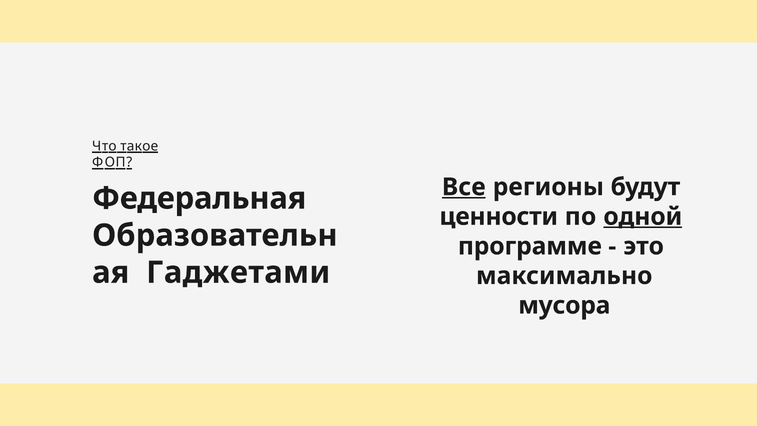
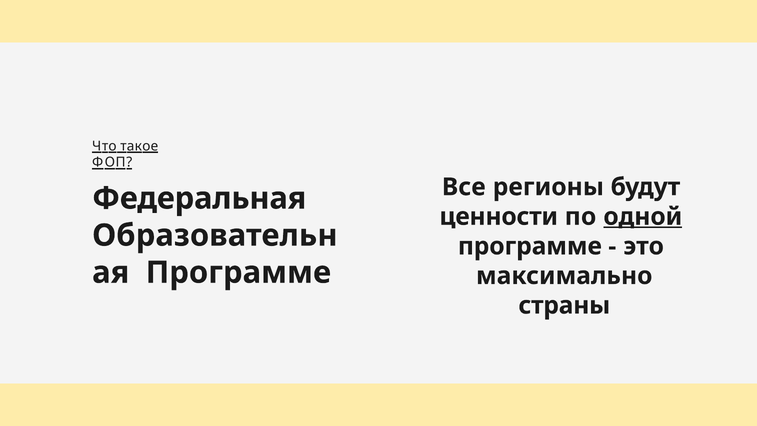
Все underline: present -> none
Гаджетами at (238, 272): Гаджетами -> Программе
мусора: мусора -> страны
